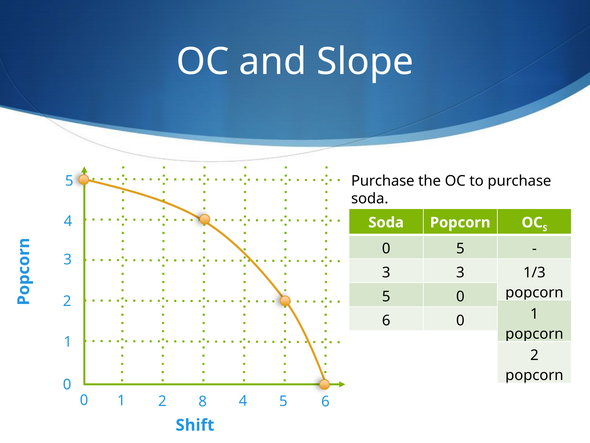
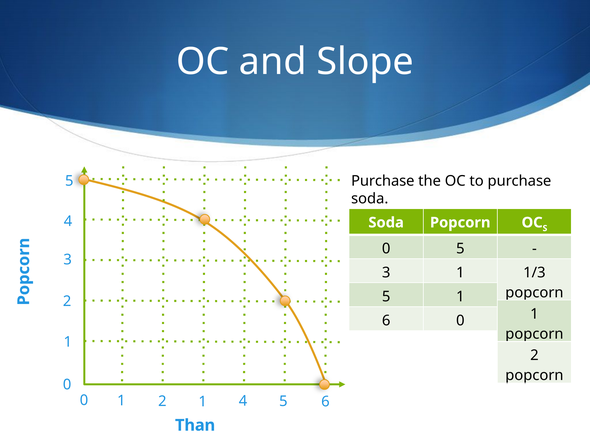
3 3: 3 -> 1
0 at (460, 296): 0 -> 1
2 8: 8 -> 1
Shift: Shift -> Than
